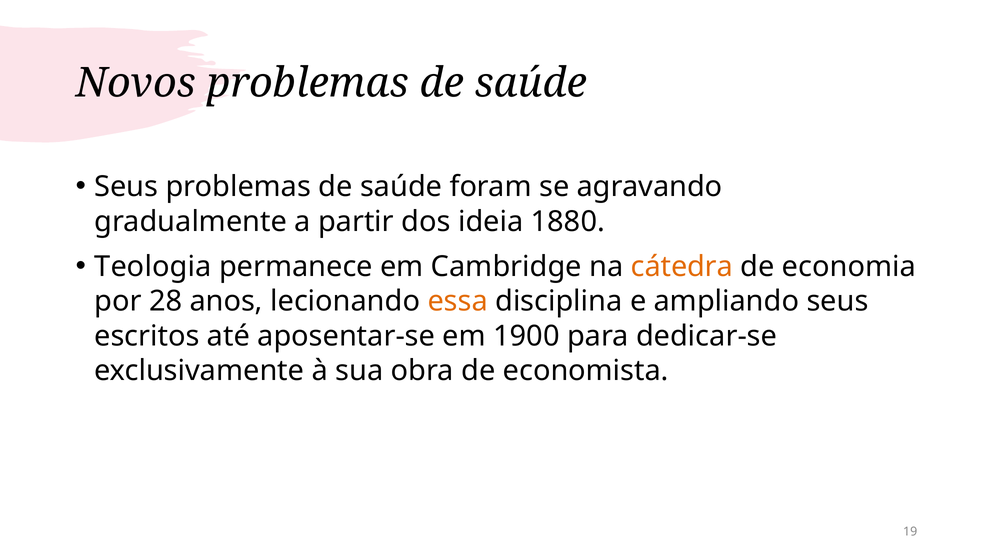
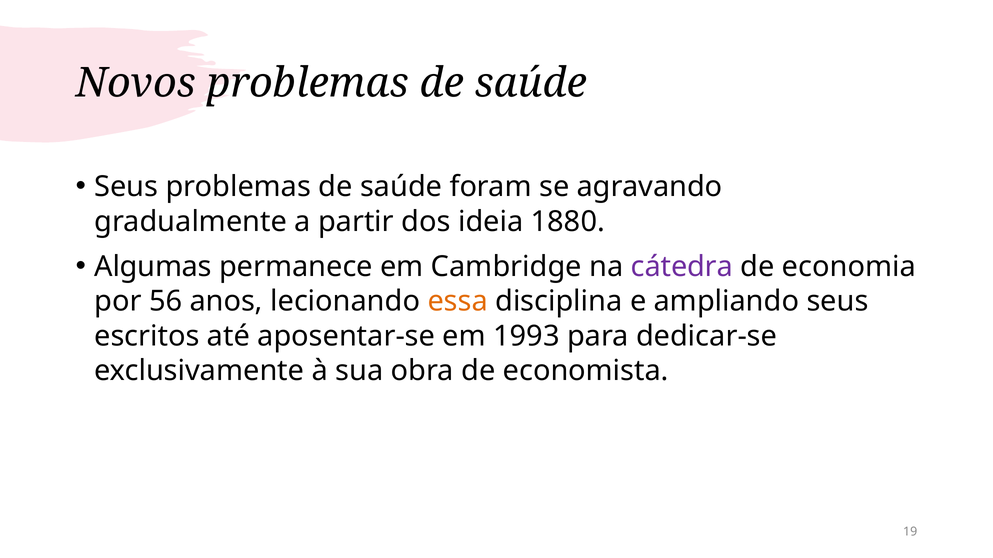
Teologia: Teologia -> Algumas
cátedra colour: orange -> purple
28: 28 -> 56
1900: 1900 -> 1993
